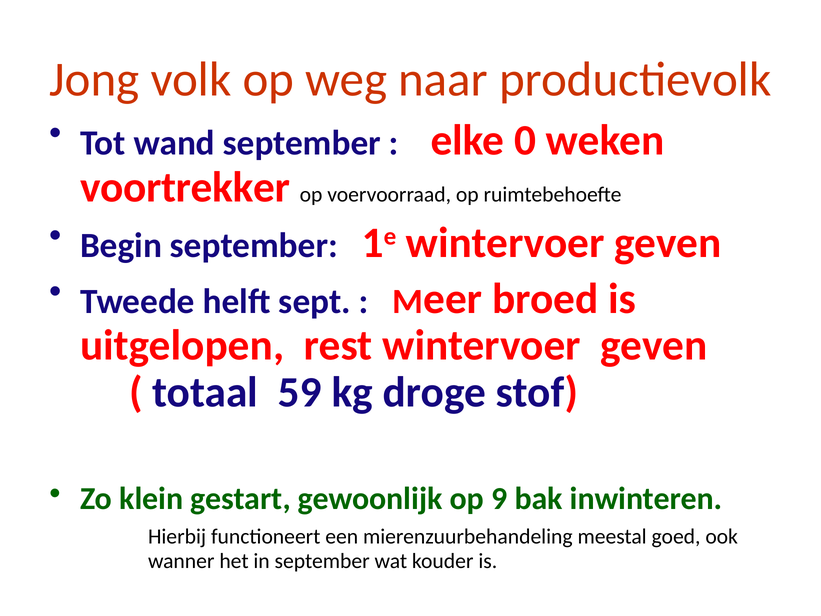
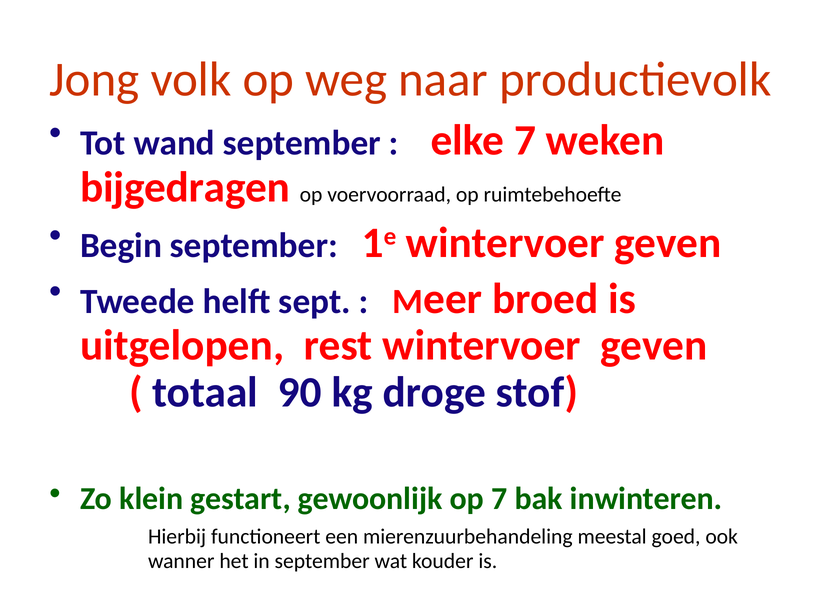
elke 0: 0 -> 7
voortrekker: voortrekker -> bijgedragen
59: 59 -> 90
op 9: 9 -> 7
